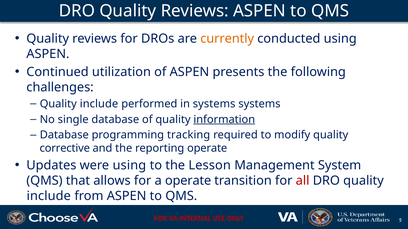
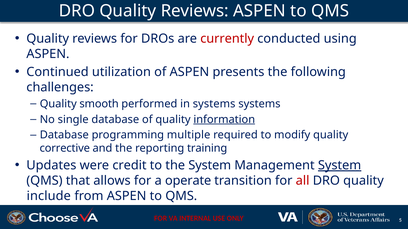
currently colour: orange -> red
include at (99, 104): include -> smooth
tracking: tracking -> multiple
reporting operate: operate -> training
were using: using -> credit
the Lesson: Lesson -> System
System at (340, 166) underline: none -> present
